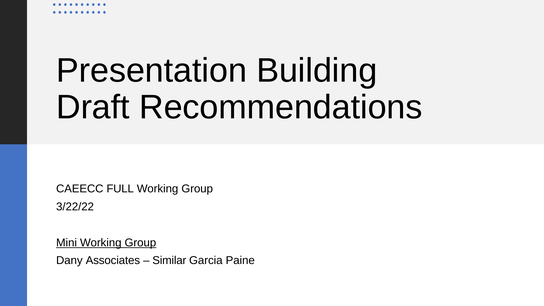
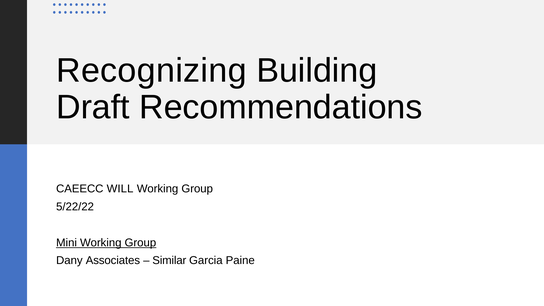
Presentation: Presentation -> Recognizing
FULL: FULL -> WILL
3/22/22: 3/22/22 -> 5/22/22
